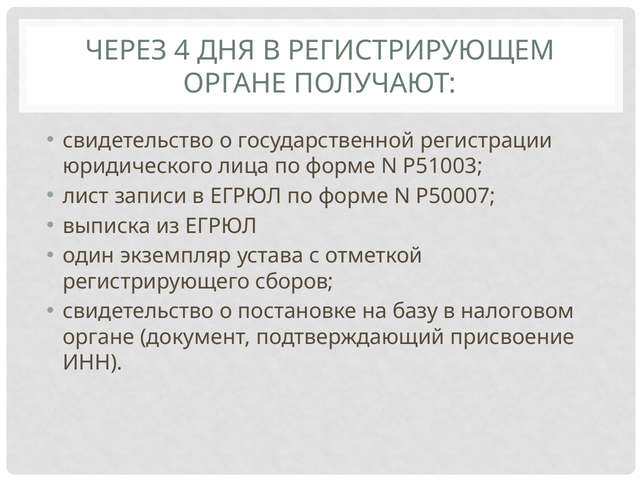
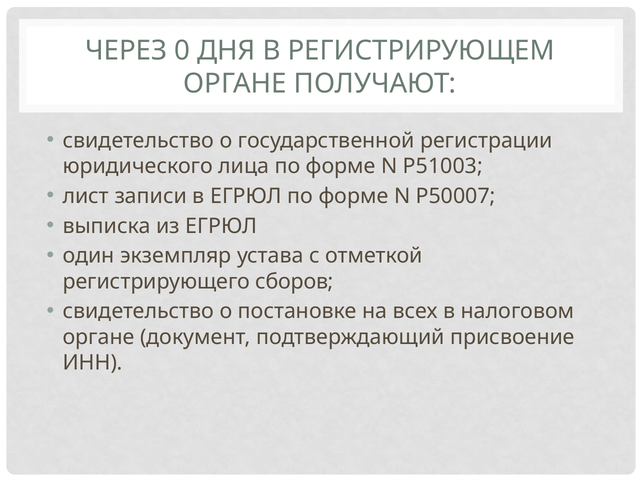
4: 4 -> 0
базу: базу -> всех
